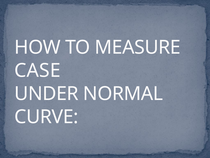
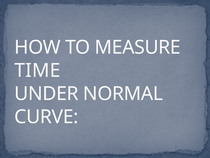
CASE: CASE -> TIME
